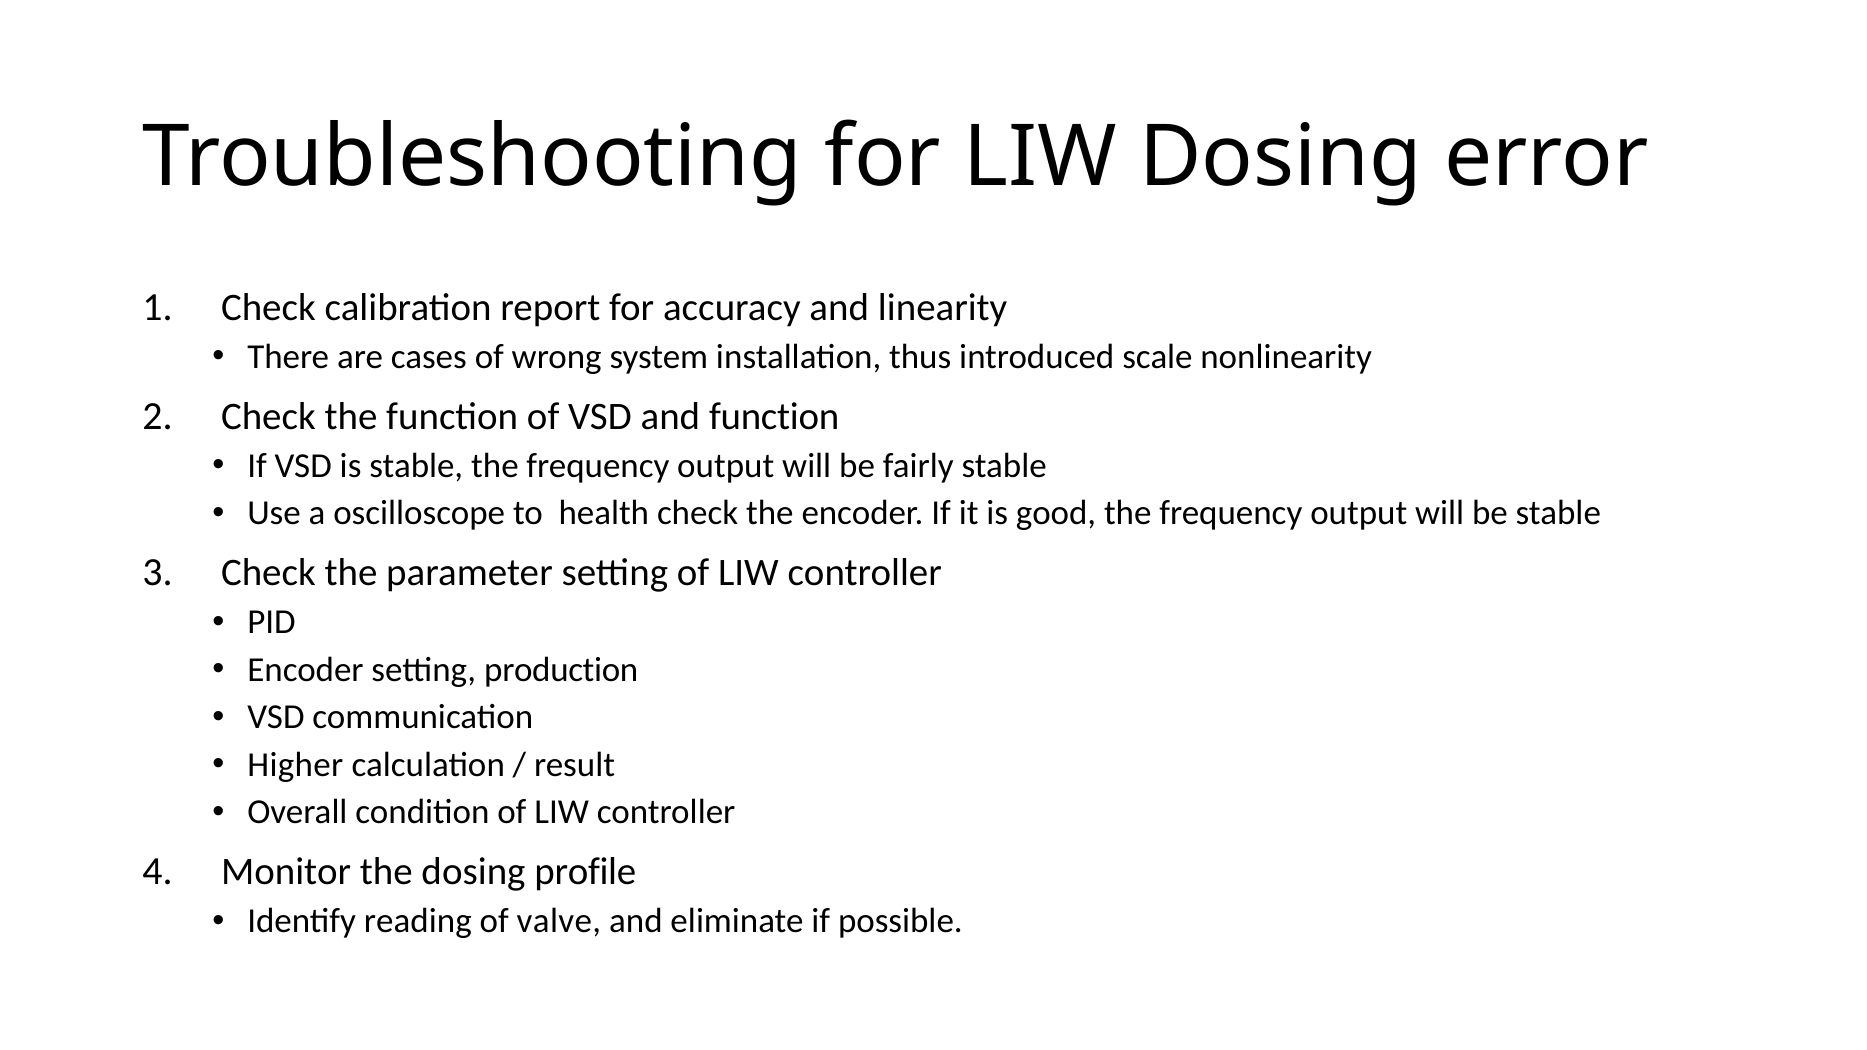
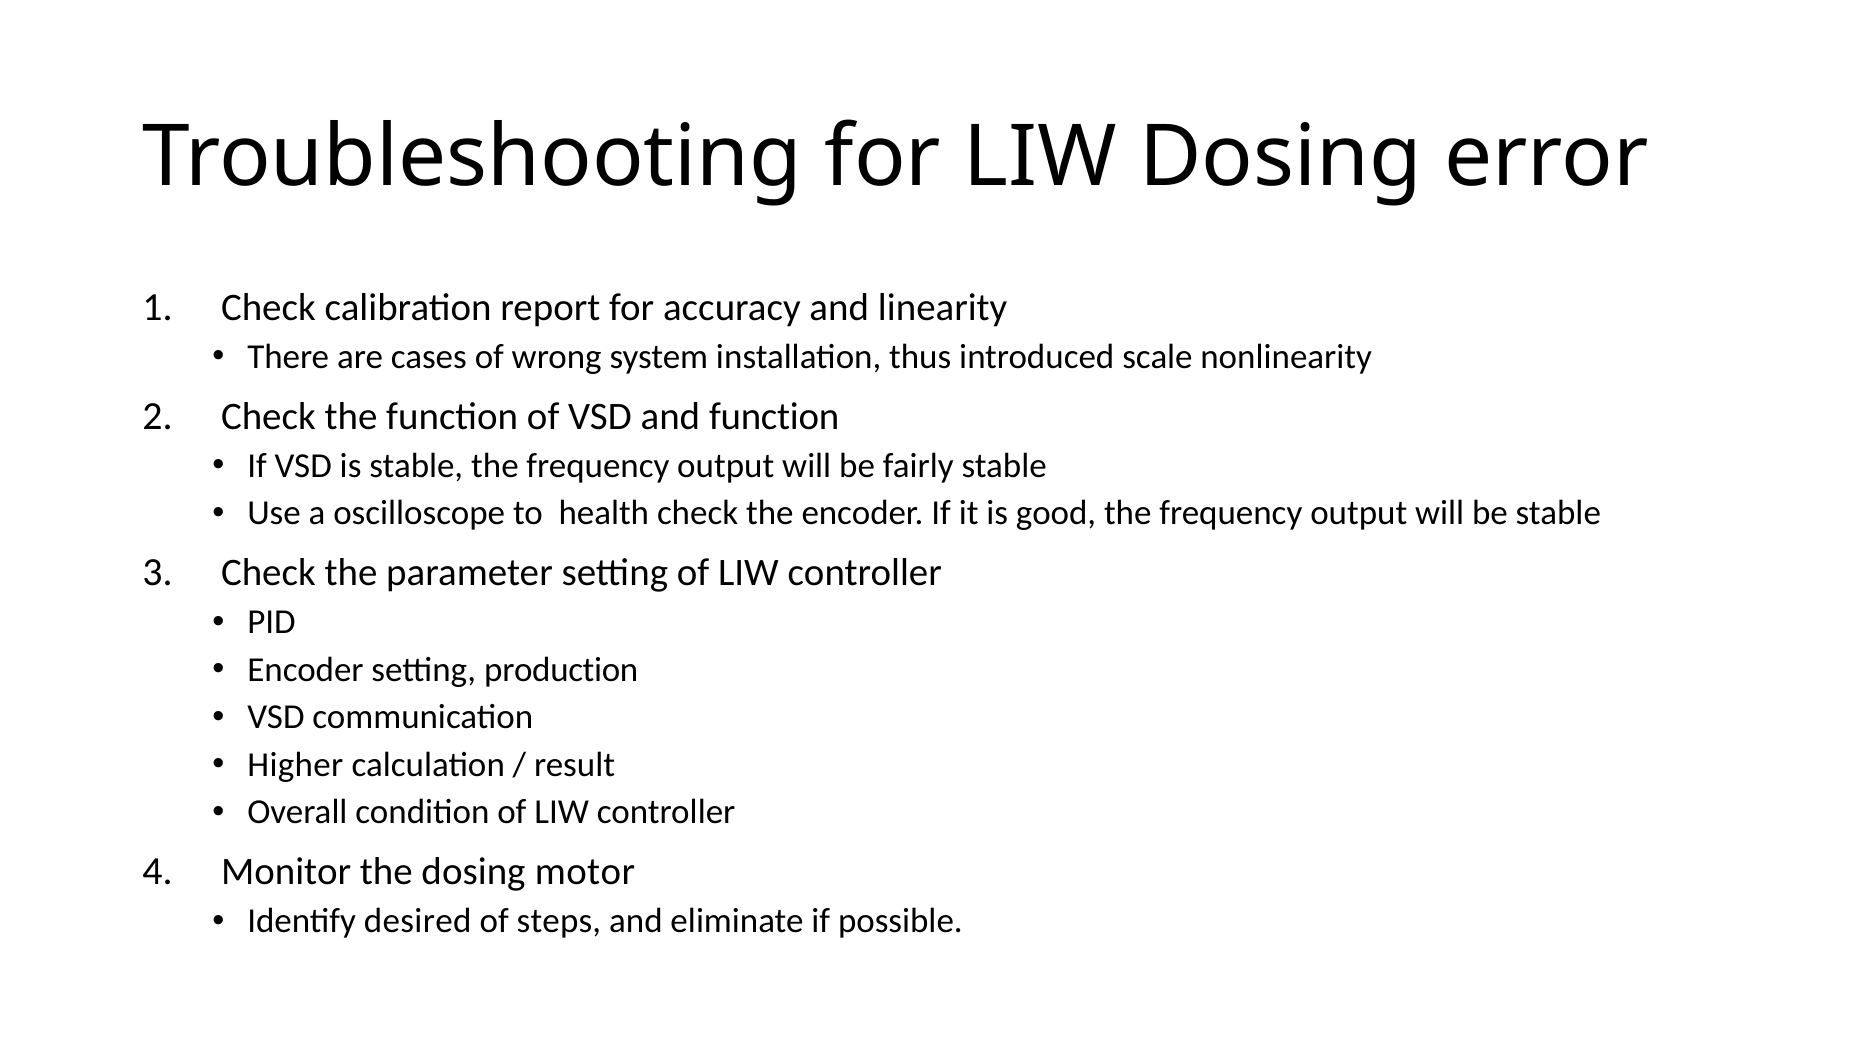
profile: profile -> motor
reading: reading -> desired
valve: valve -> steps
